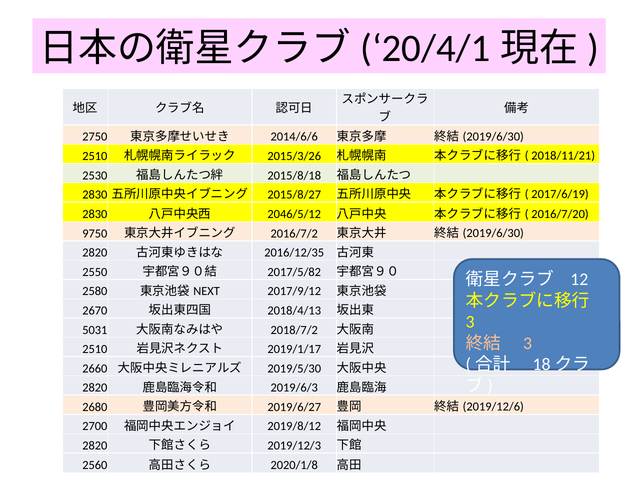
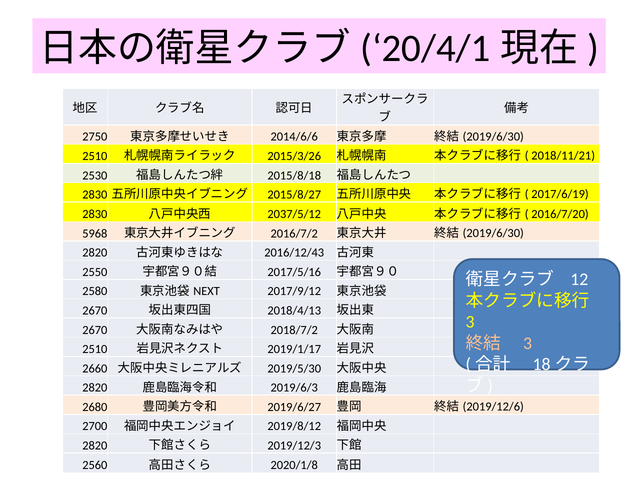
2046/5/12: 2046/5/12 -> 2037/5/12
9750: 9750 -> 5968
2016/12/35: 2016/12/35 -> 2016/12/43
2017/5/82: 2017/5/82 -> 2017/5/16
5031 at (95, 330): 5031 -> 2670
